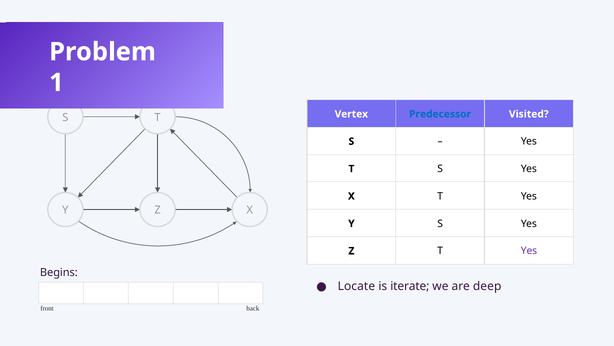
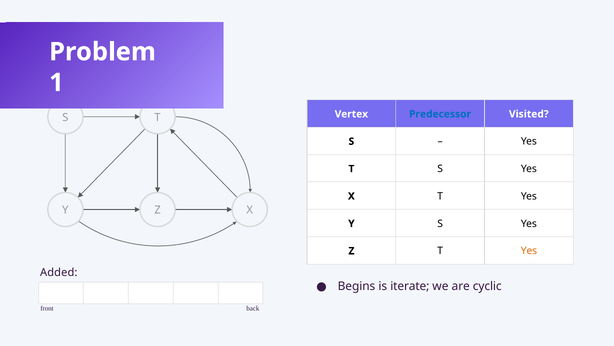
Yes at (529, 251) colour: purple -> orange
Begins: Begins -> Added
Locate: Locate -> Begins
deep: deep -> cyclic
